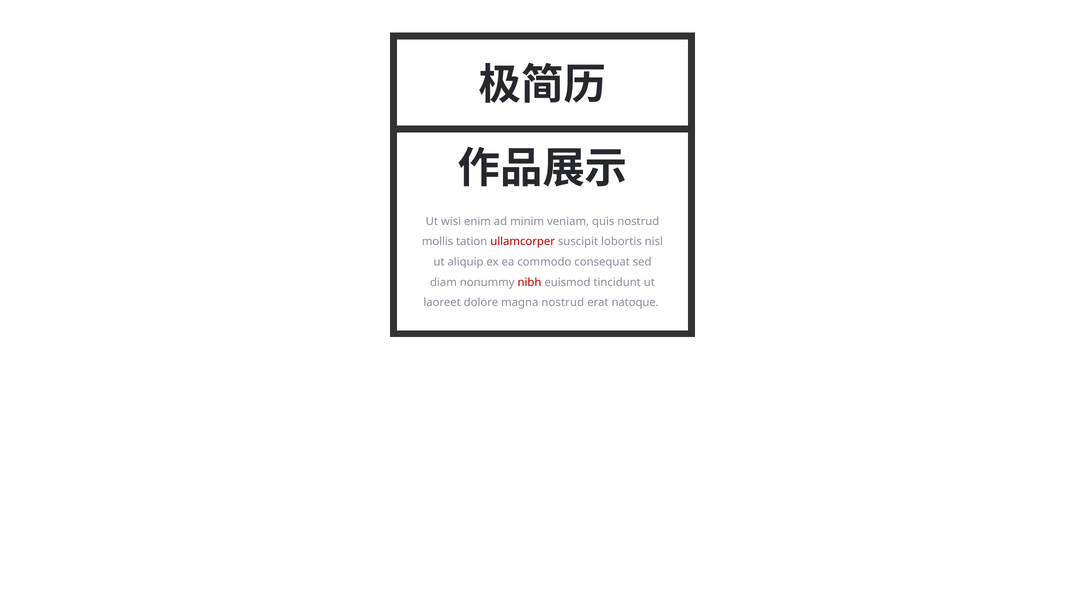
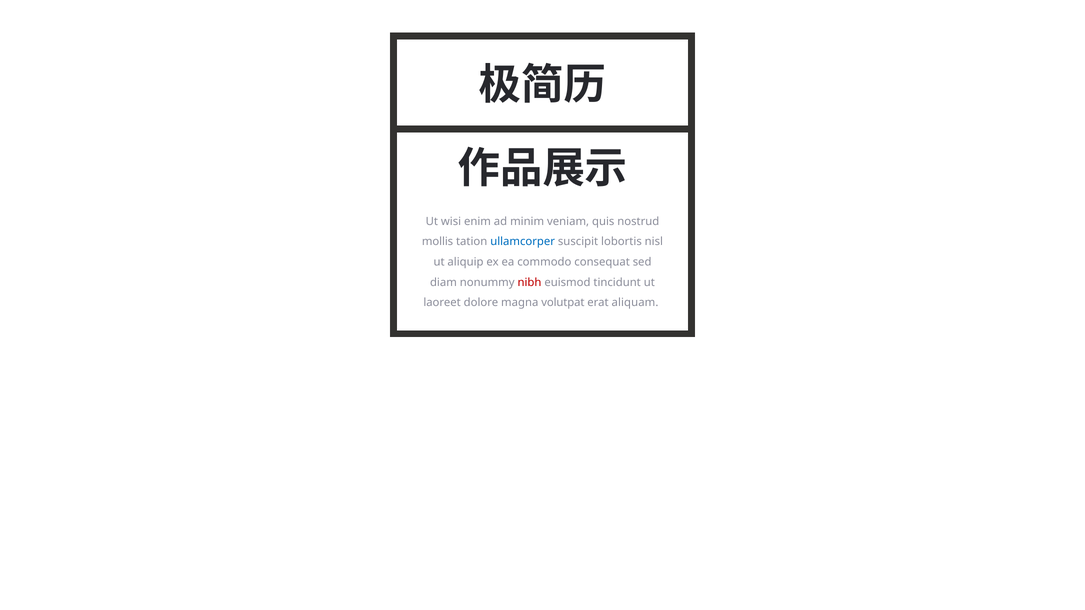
ullamcorper colour: red -> blue
magna nostrud: nostrud -> volutpat
natoque: natoque -> aliquam
